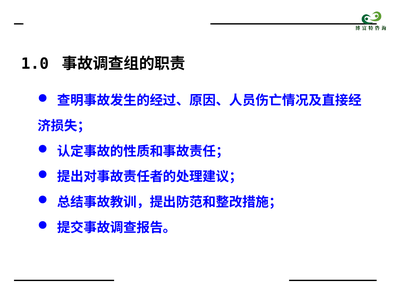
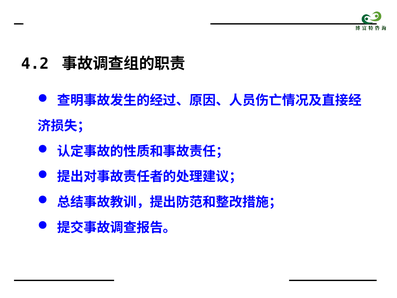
1.0: 1.0 -> 4.2
